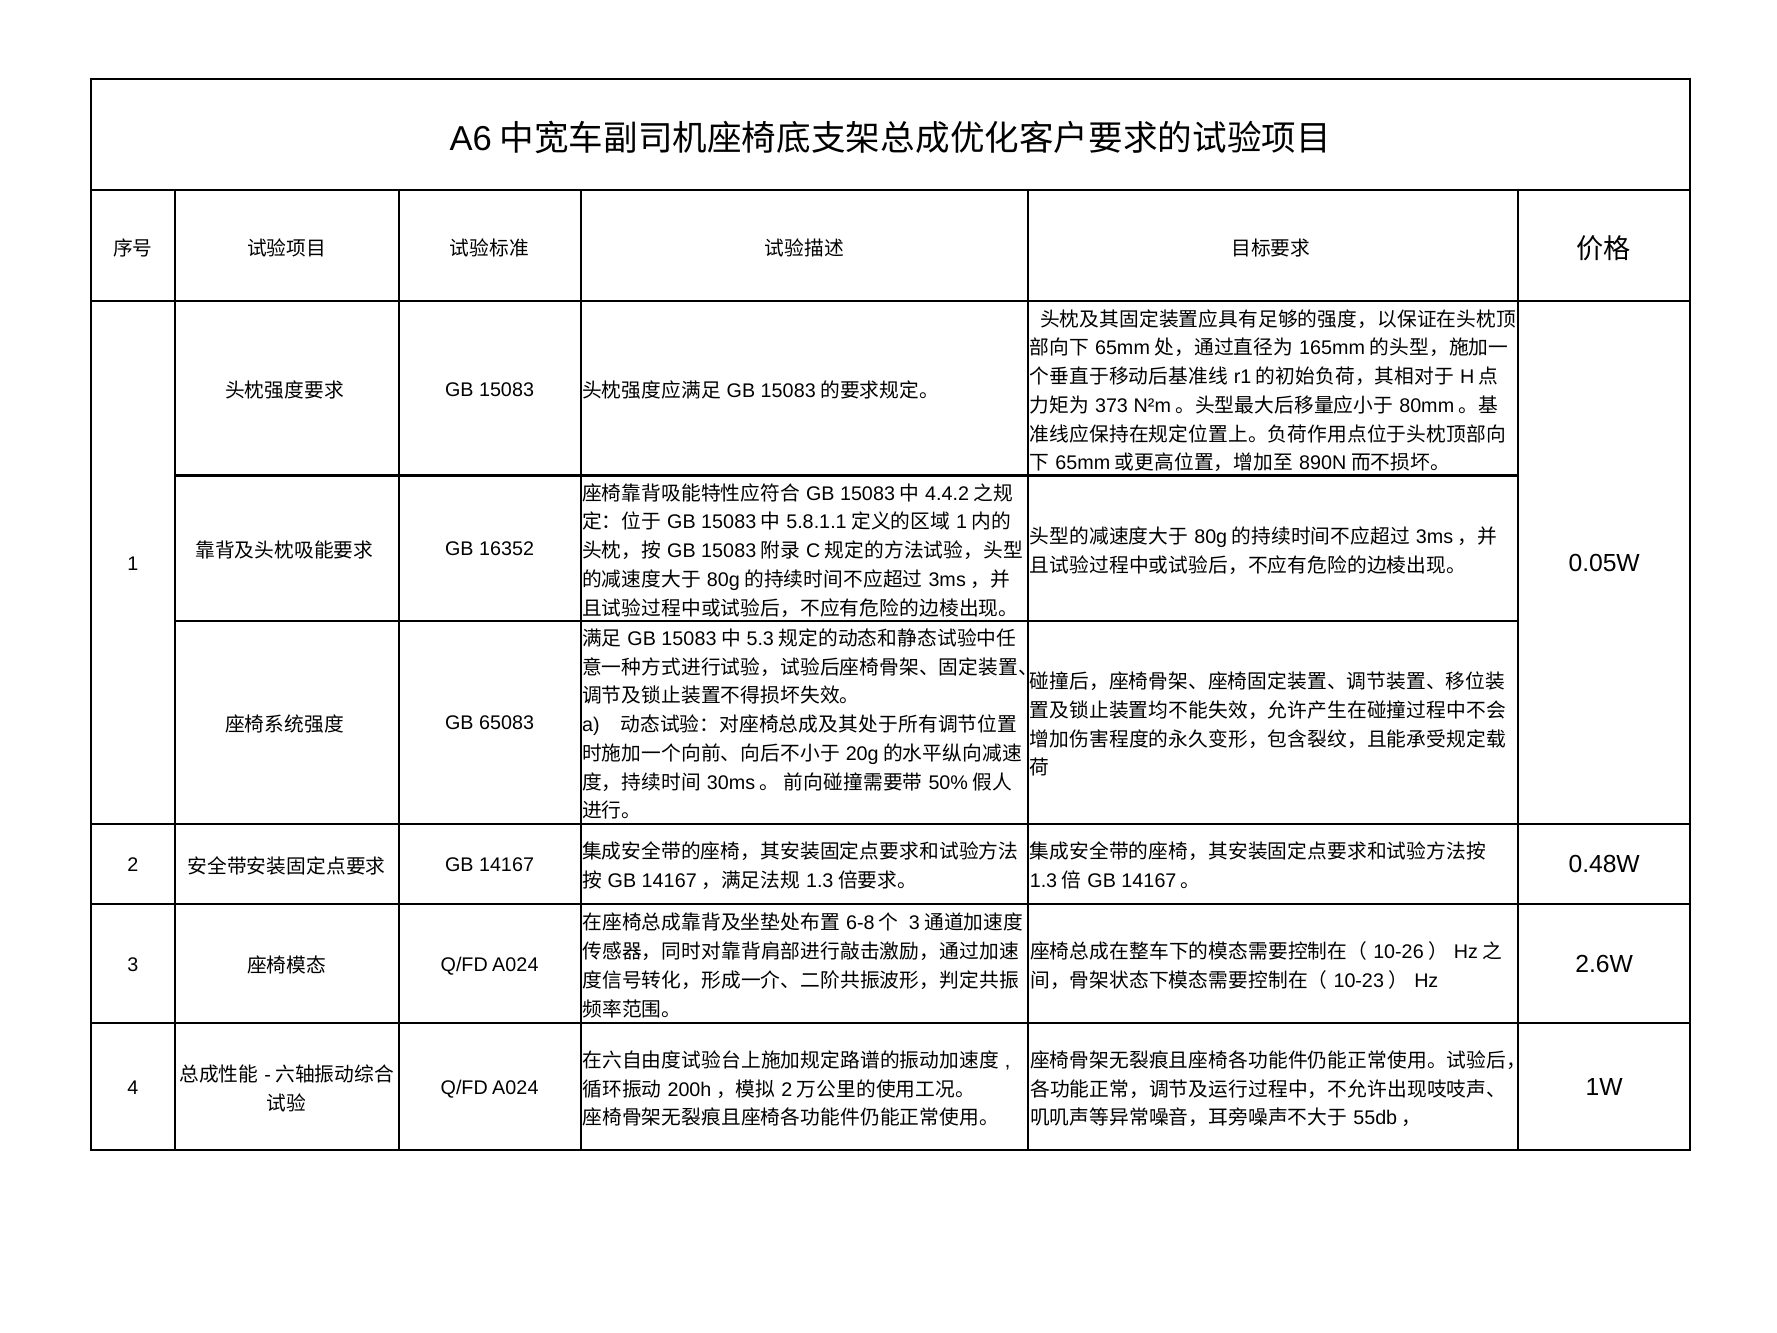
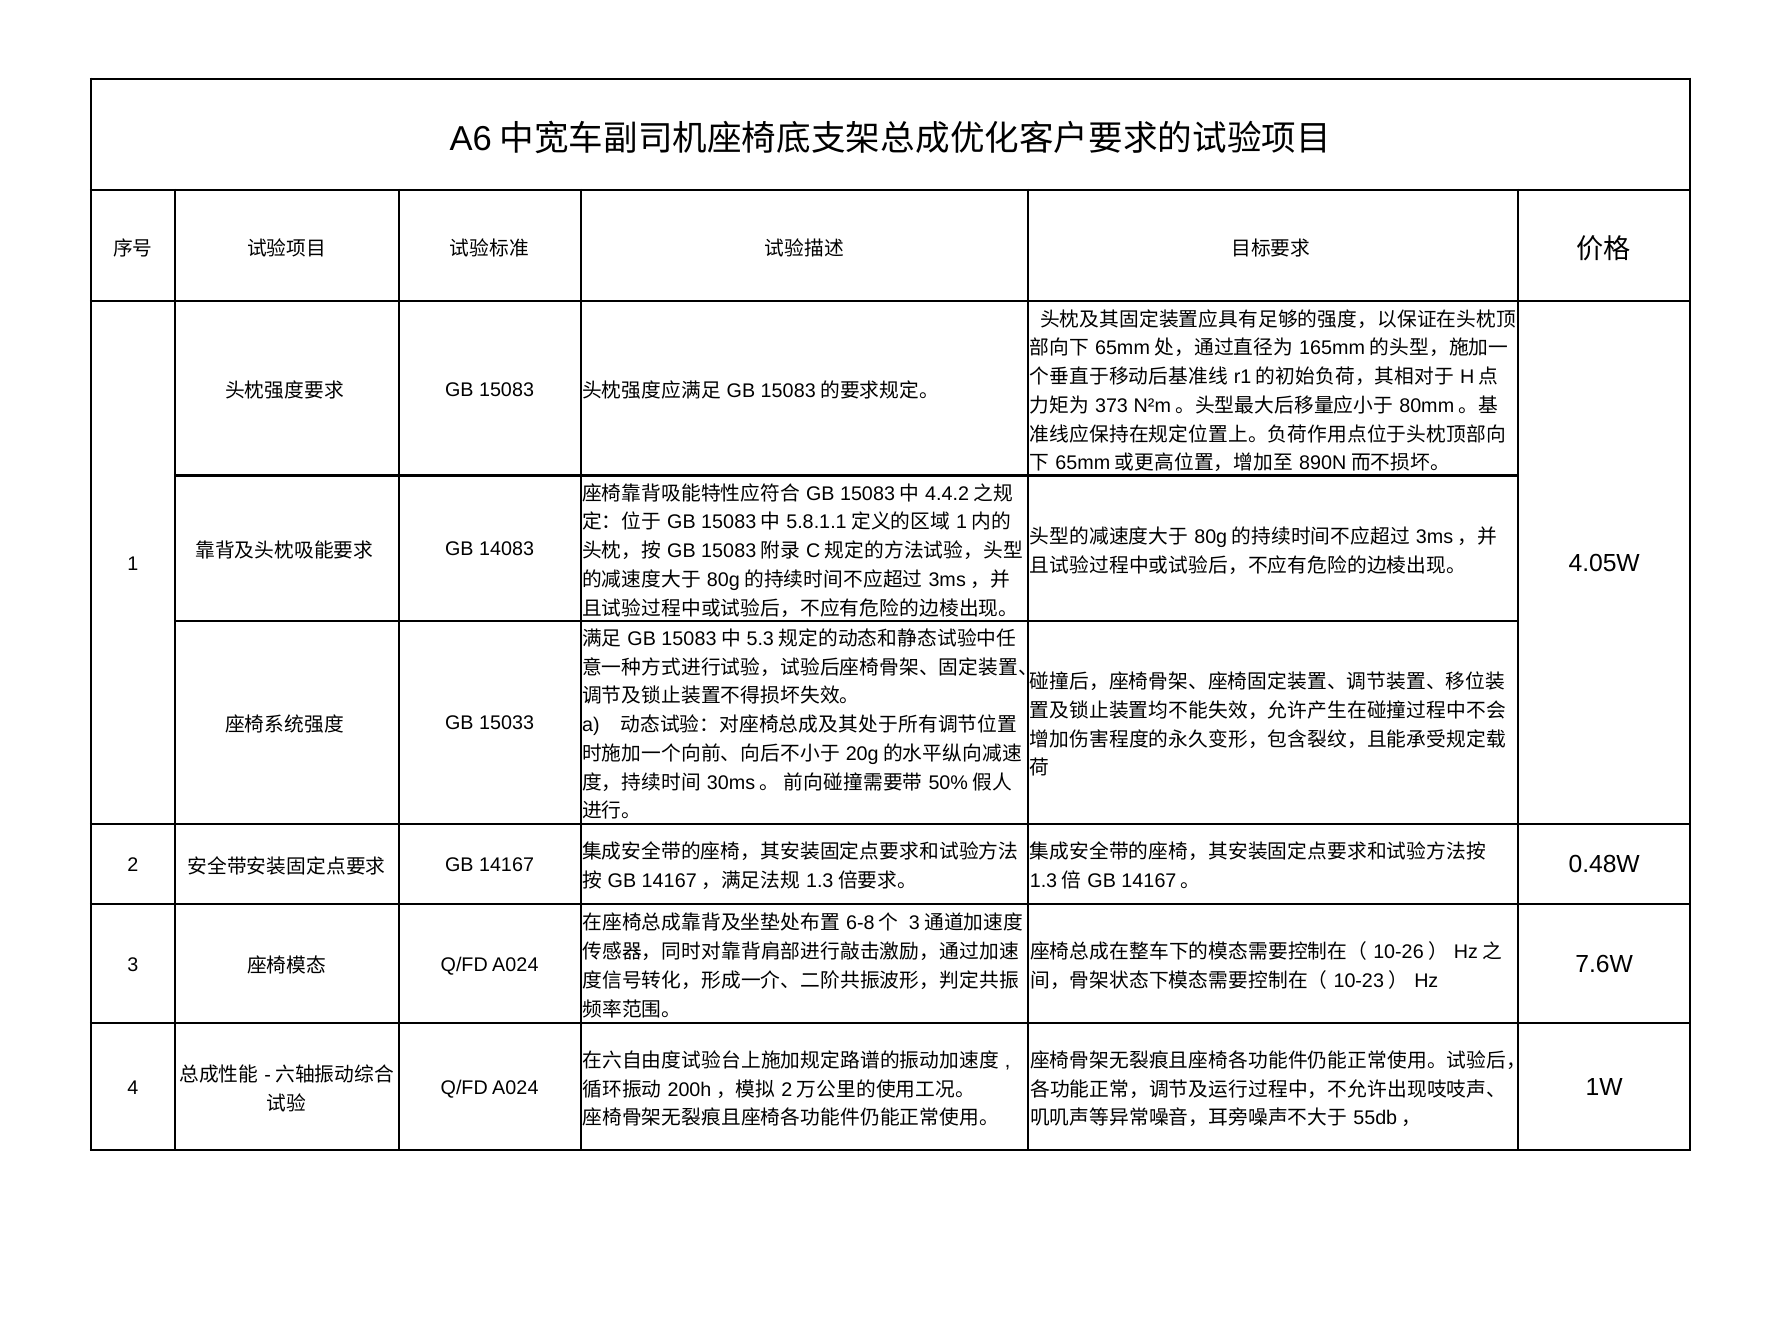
16352: 16352 -> 14083
0.05W: 0.05W -> 4.05W
65083: 65083 -> 15033
2.6W: 2.6W -> 7.6W
